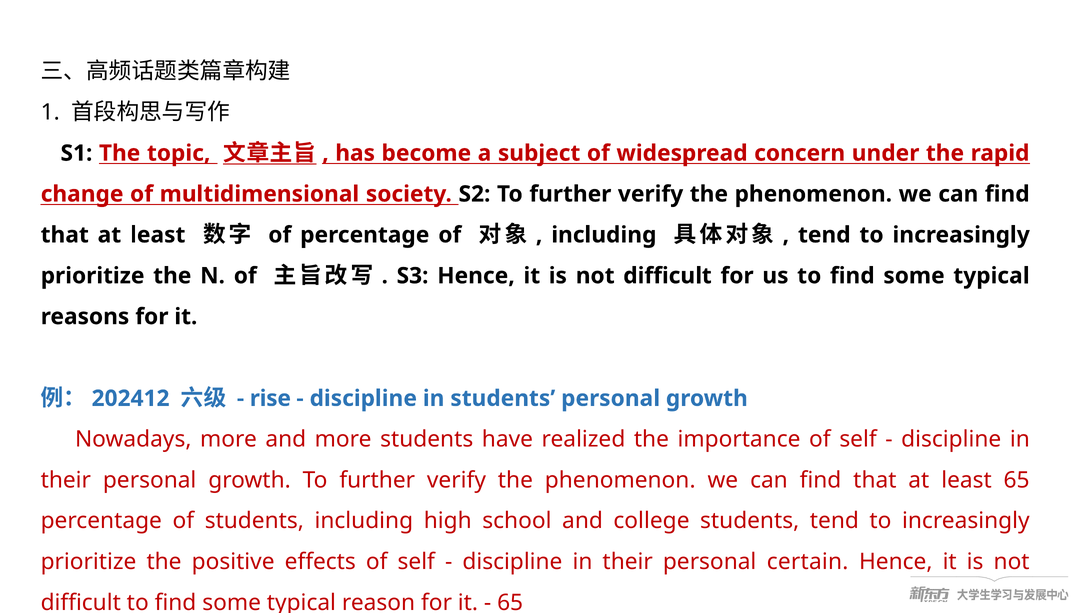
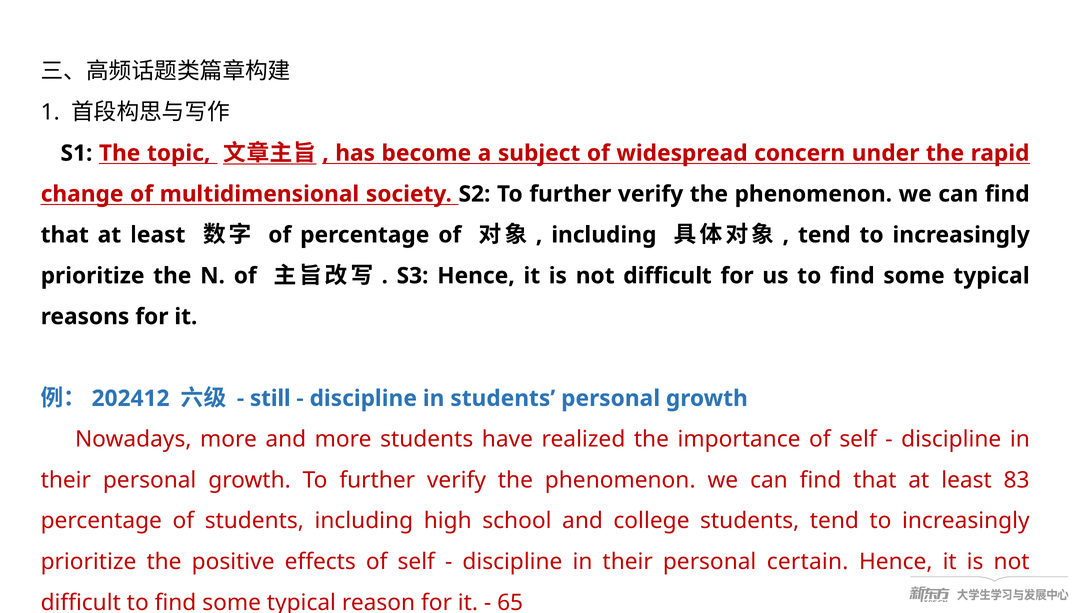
rise: rise -> still
least 65: 65 -> 83
